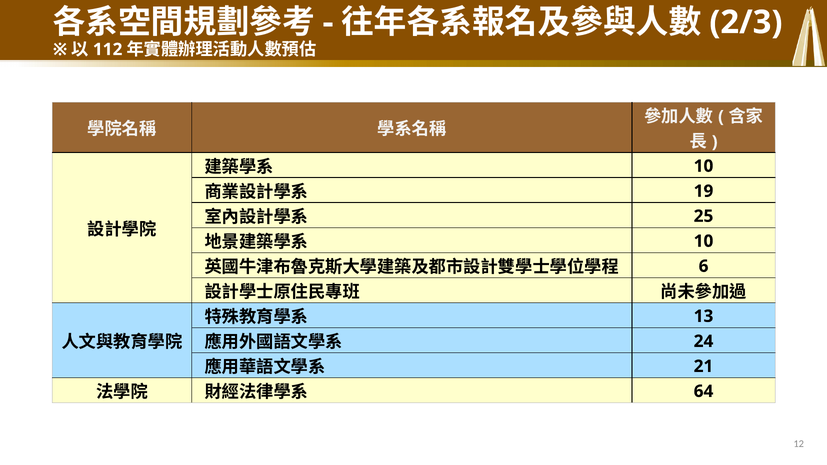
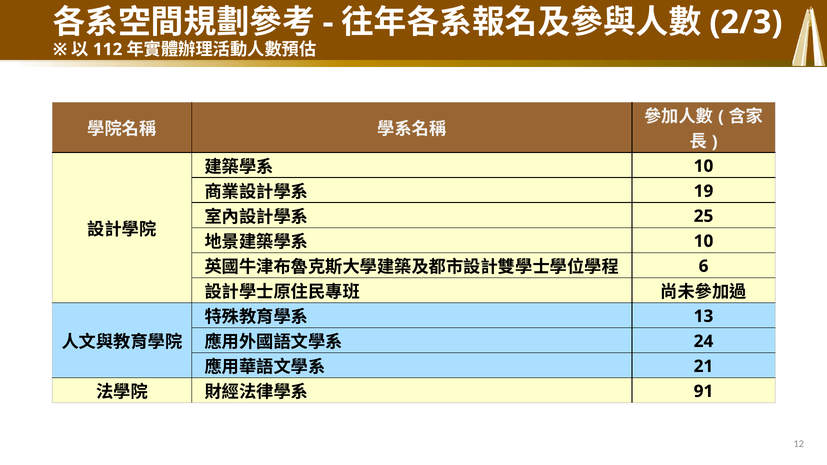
64: 64 -> 91
